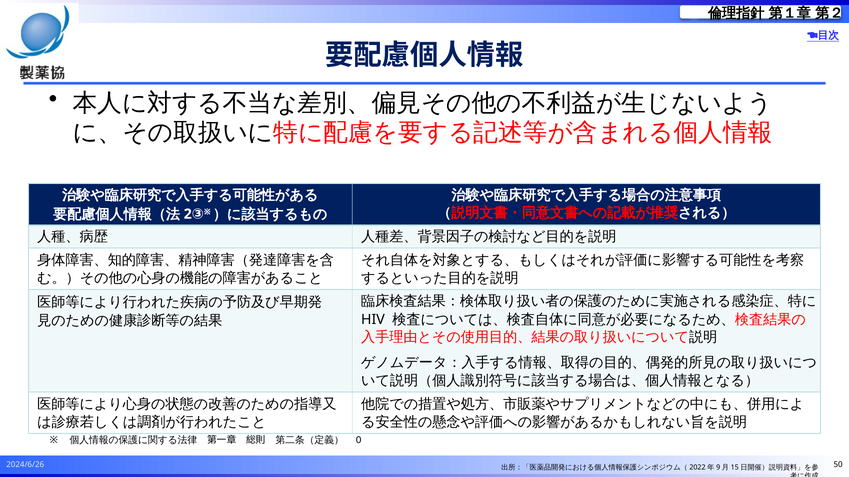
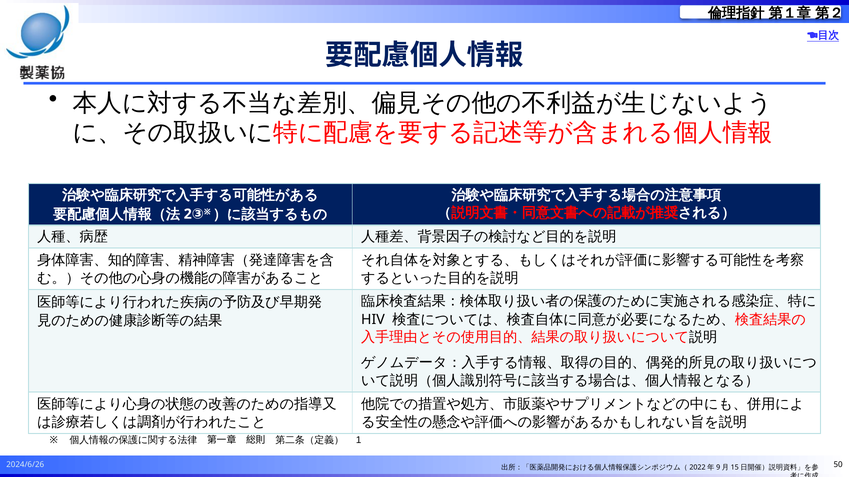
0: 0 -> 1
